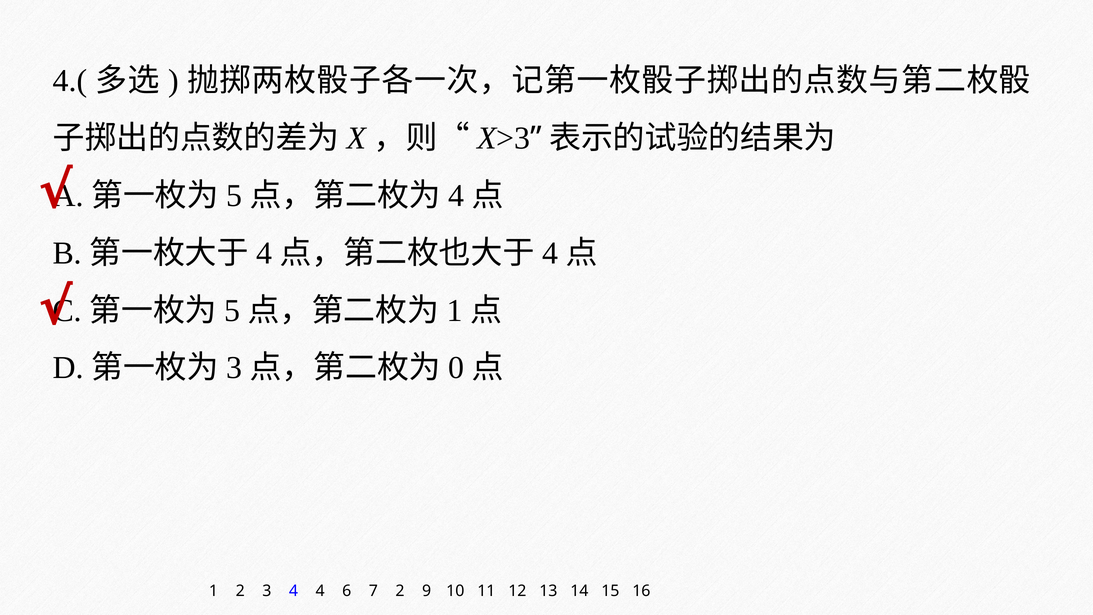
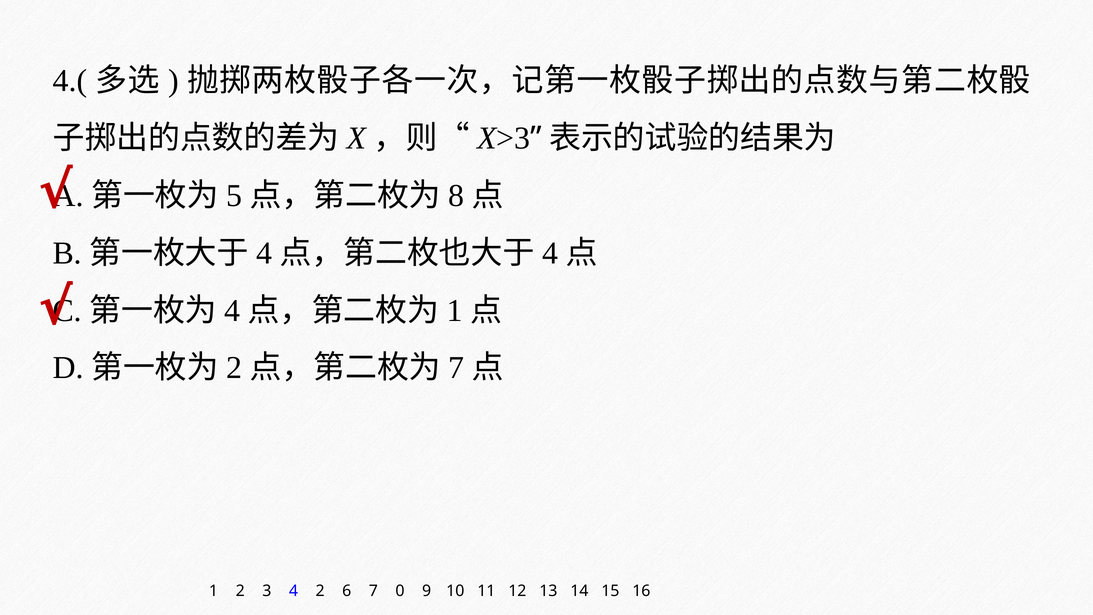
4 at (456, 196): 4 -> 8
5 at (232, 310): 5 -> 4
3 at (234, 368): 3 -> 2
0 at (456, 368): 0 -> 7
4 4: 4 -> 2
7 2: 2 -> 0
